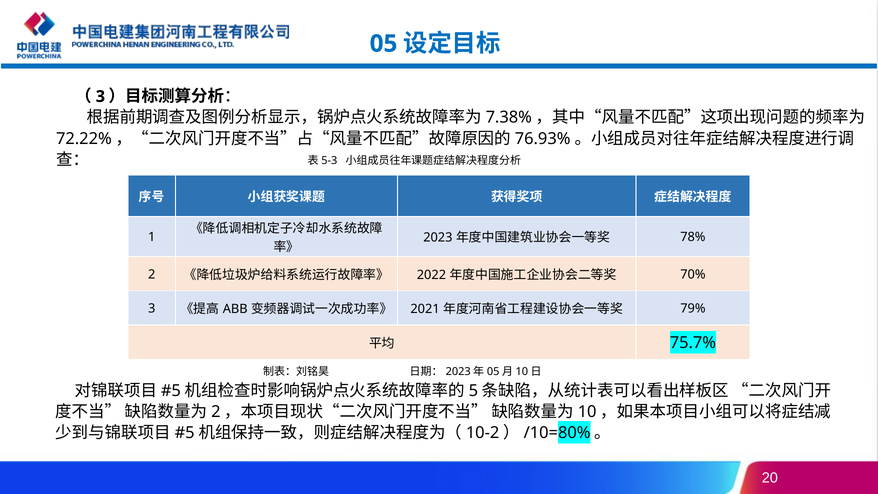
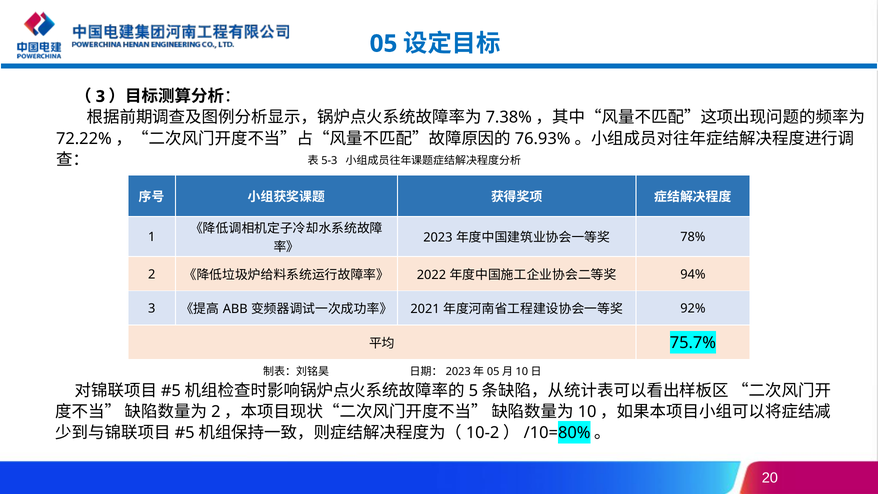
70%: 70% -> 94%
79%: 79% -> 92%
